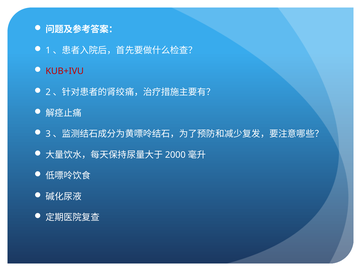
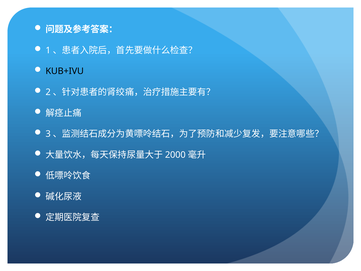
KUB+IVU colour: red -> black
